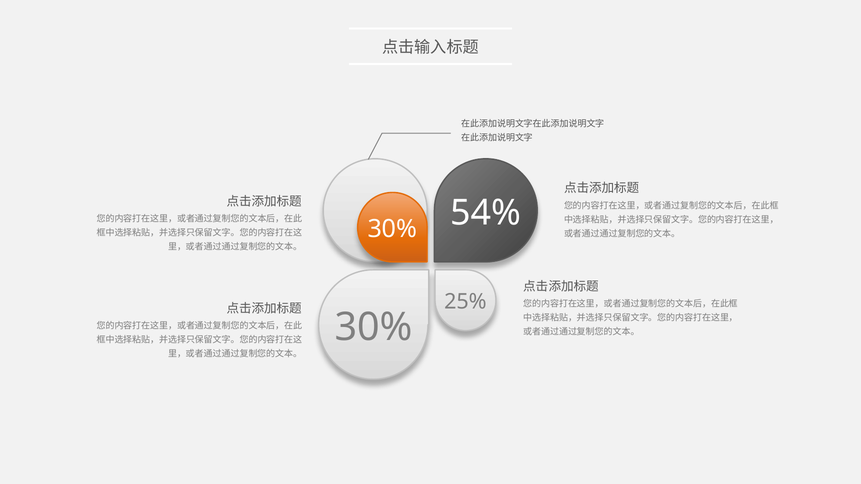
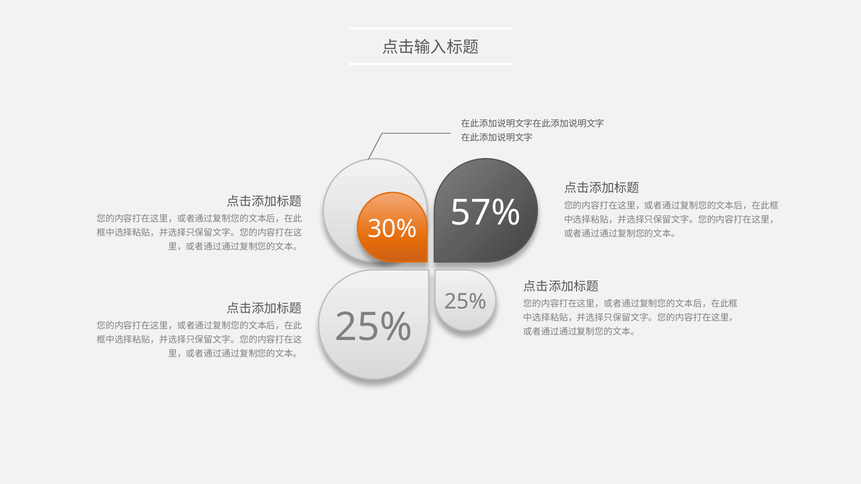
54%: 54% -> 57%
30% at (374, 328): 30% -> 25%
